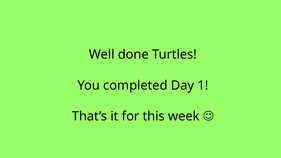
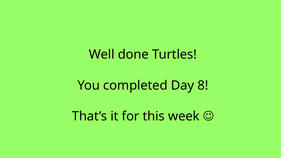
1: 1 -> 8
